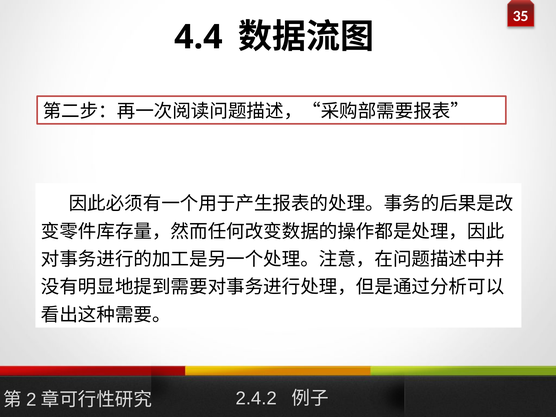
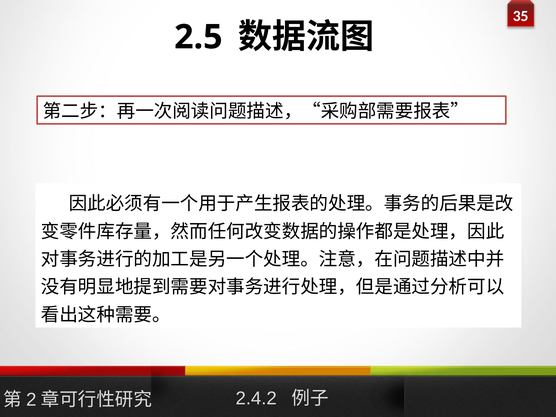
4.4: 4.4 -> 2.5
